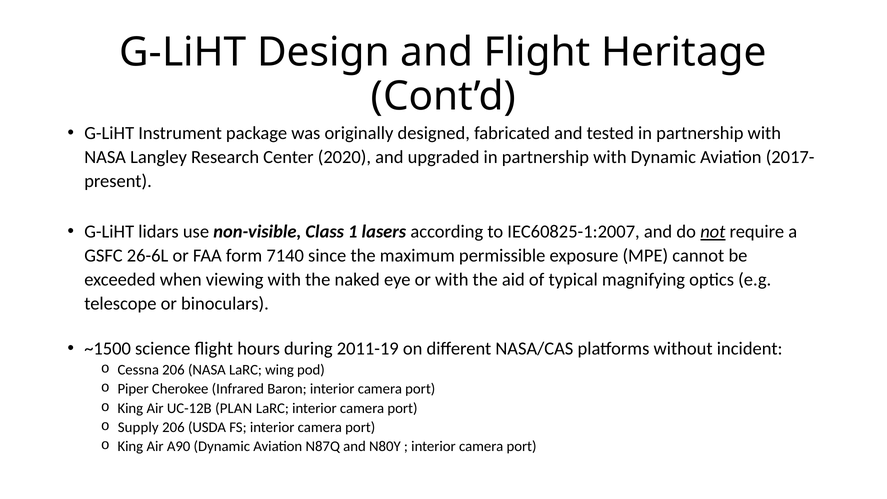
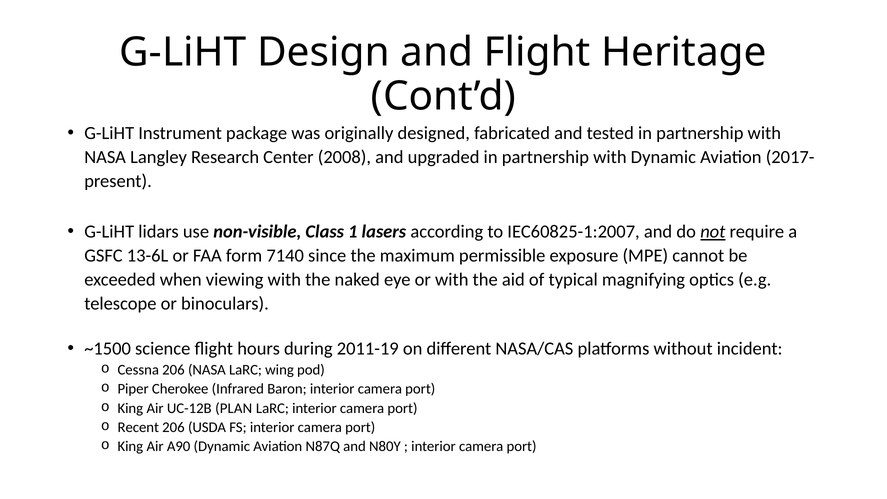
2020: 2020 -> 2008
26-6L: 26-6L -> 13-6L
Supply: Supply -> Recent
